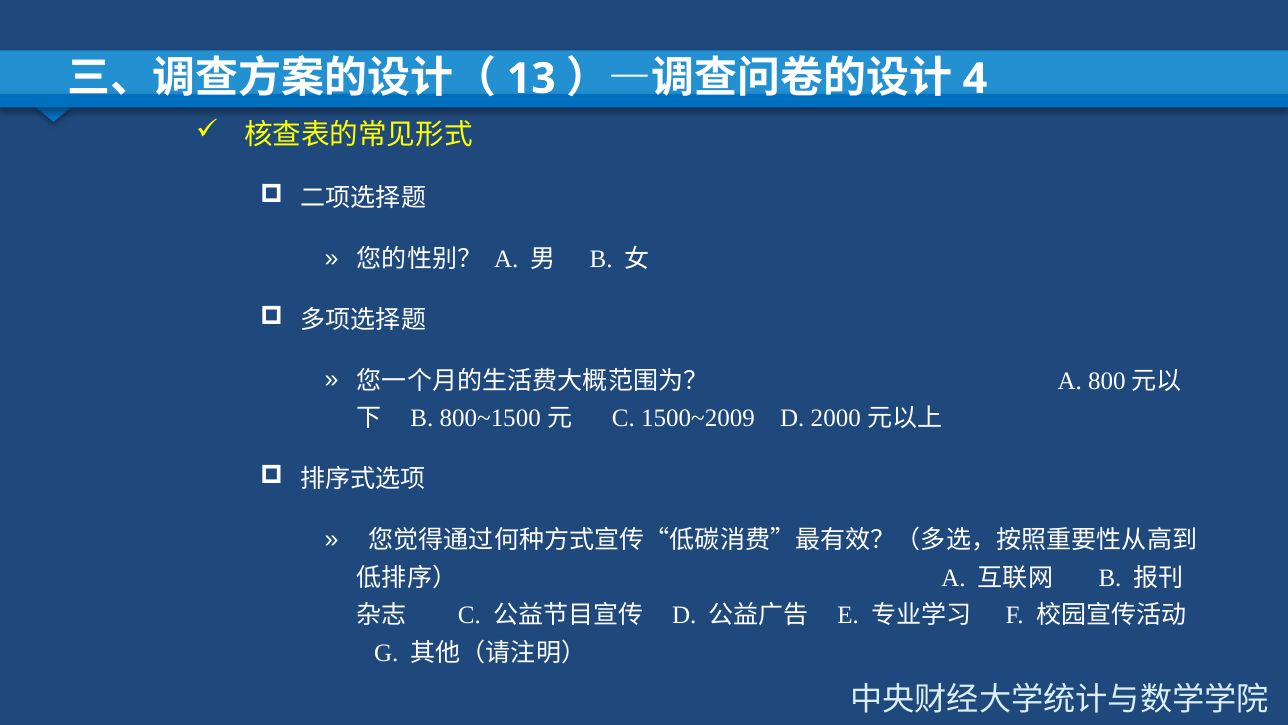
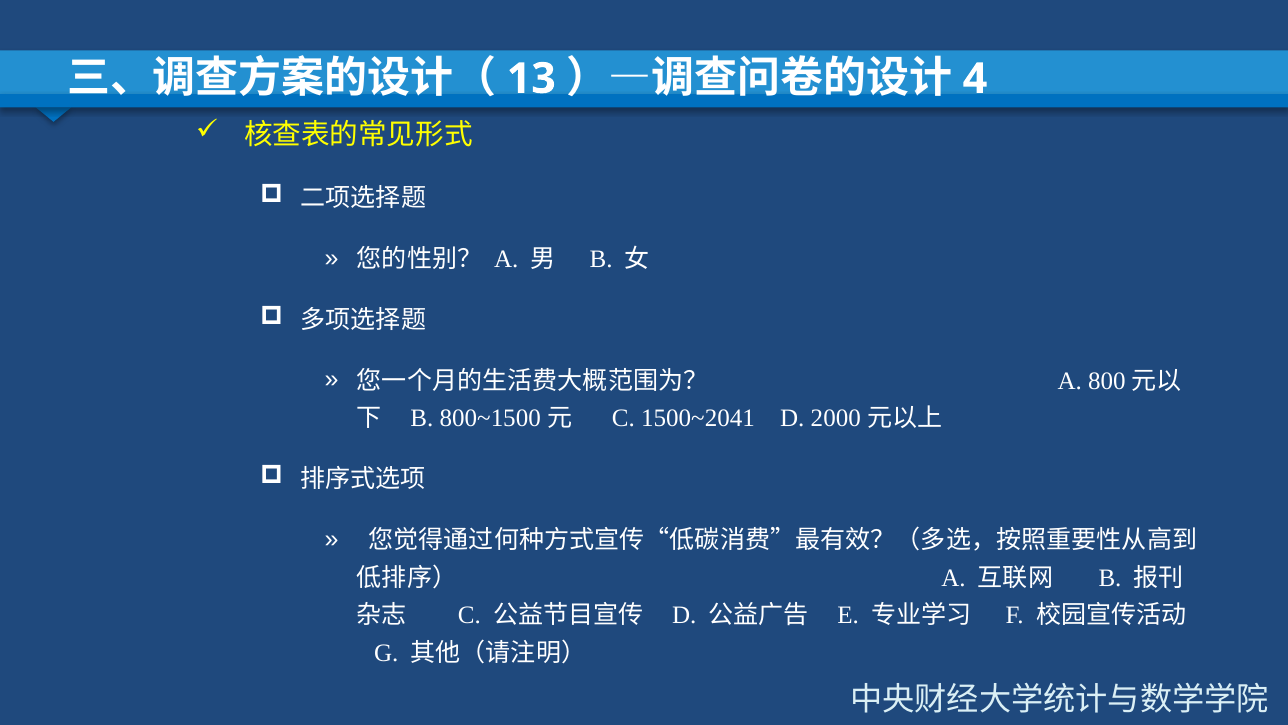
1500~2009: 1500~2009 -> 1500~2041
